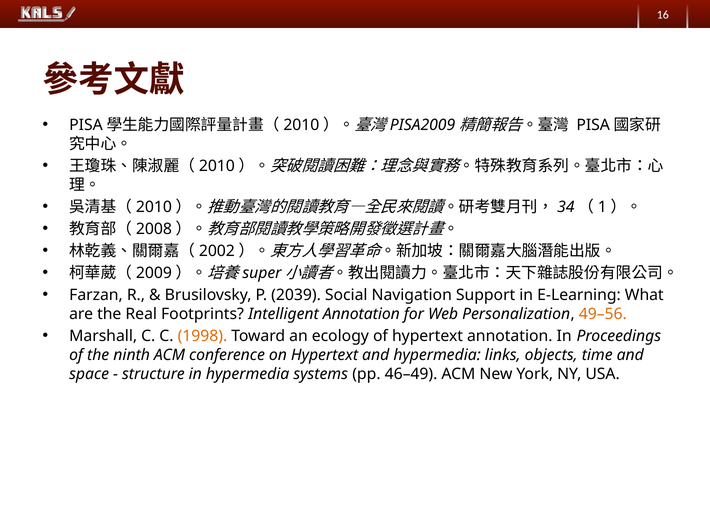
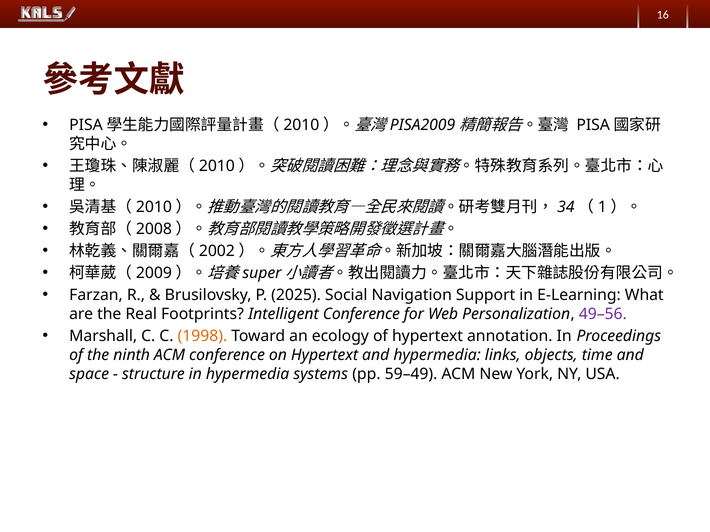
2039: 2039 -> 2025
Intelligent Annotation: Annotation -> Conference
49–56 colour: orange -> purple
46–49: 46–49 -> 59–49
